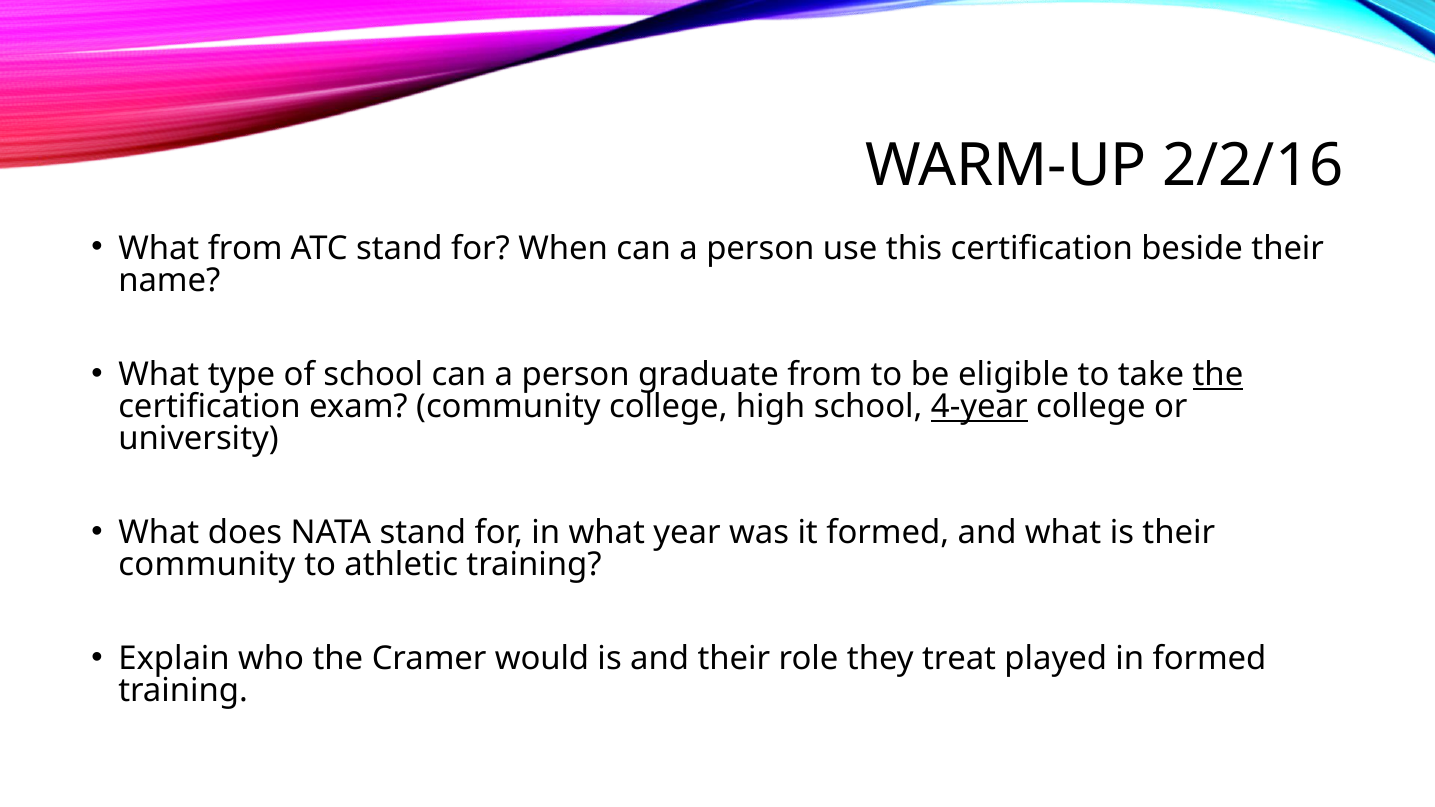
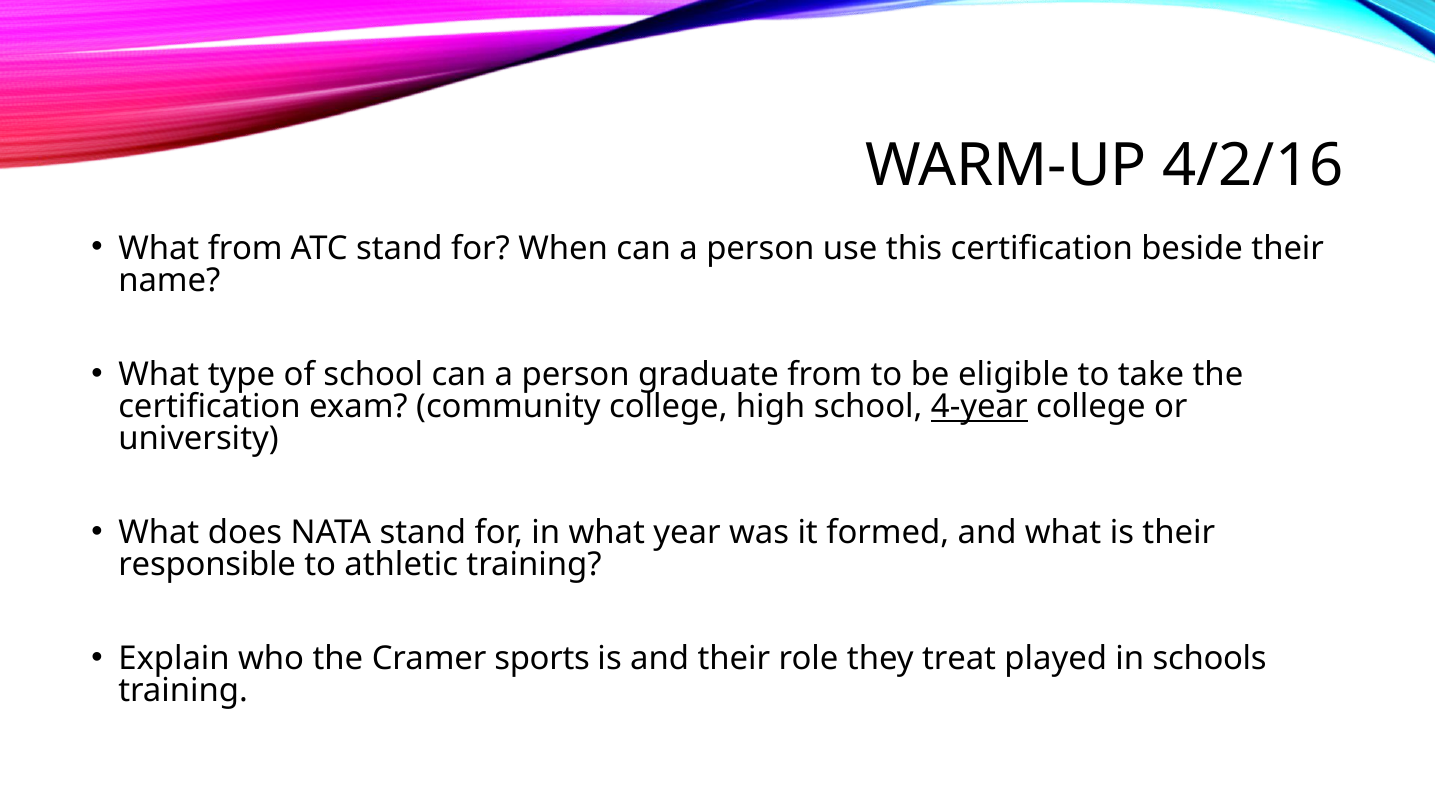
2/2/16: 2/2/16 -> 4/2/16
the at (1218, 375) underline: present -> none
community at (207, 565): community -> responsible
would: would -> sports
in formed: formed -> schools
